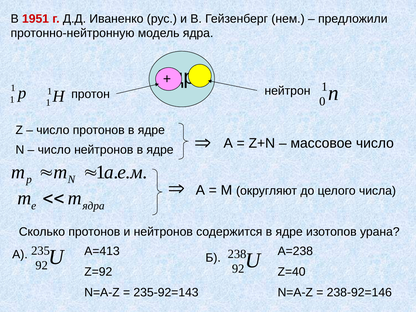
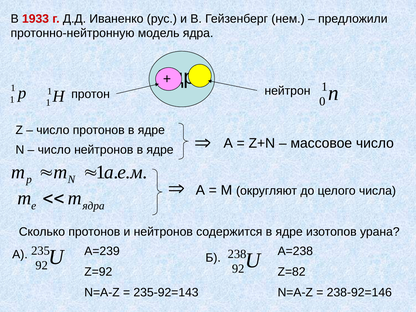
1951: 1951 -> 1933
А=413: А=413 -> А=239
Z=40: Z=40 -> Z=82
